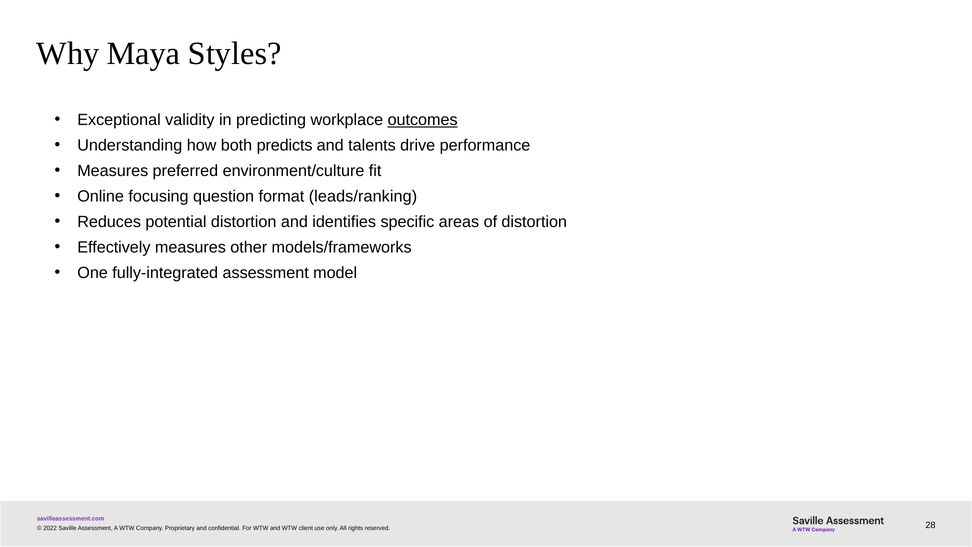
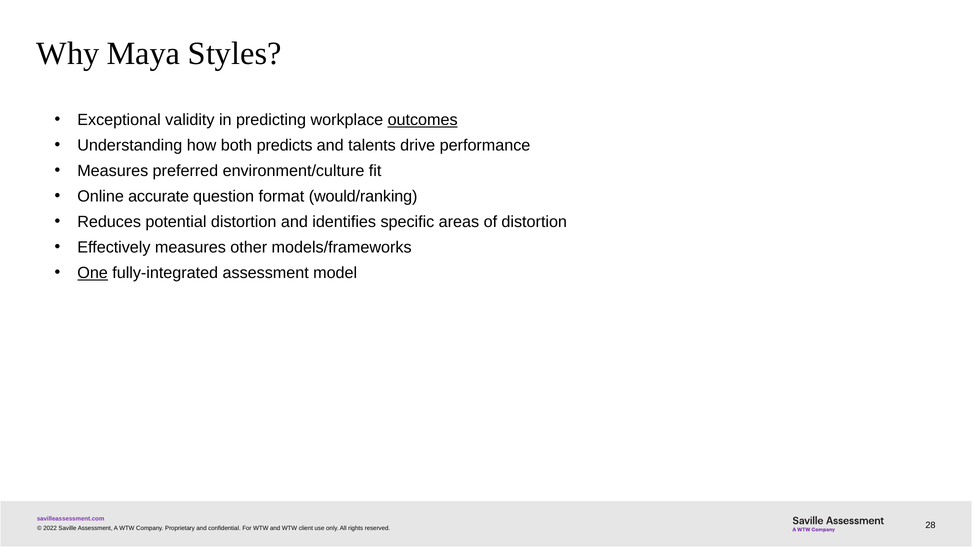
focusing: focusing -> accurate
leads/ranking: leads/ranking -> would/ranking
One underline: none -> present
